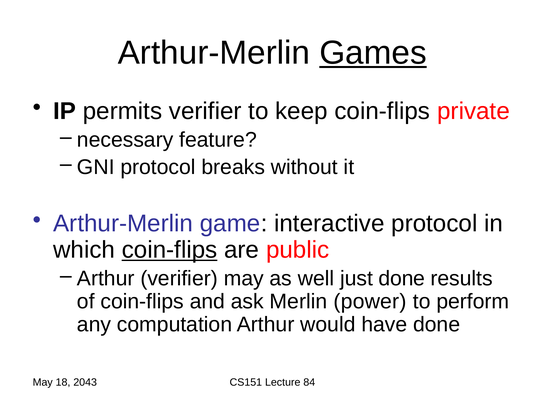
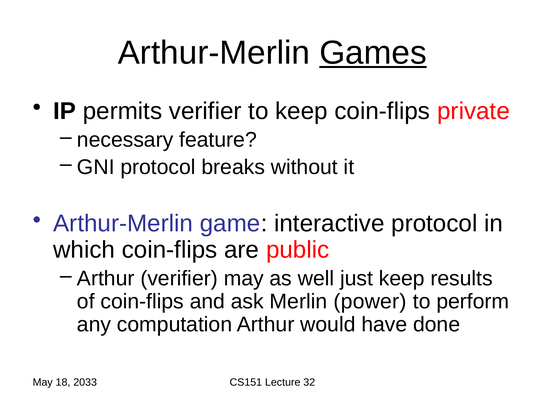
coin-flips at (170, 250) underline: present -> none
just done: done -> keep
2043: 2043 -> 2033
84: 84 -> 32
